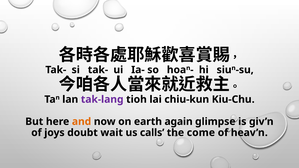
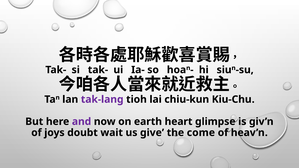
and colour: orange -> purple
again: again -> heart
calls: calls -> give
